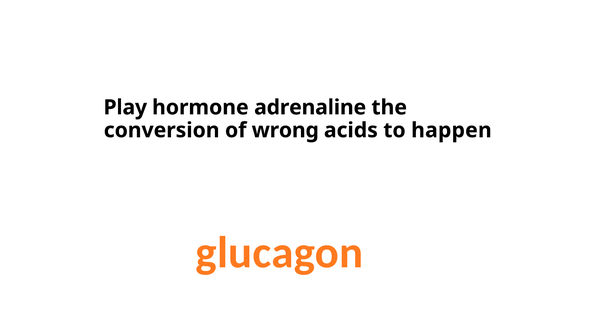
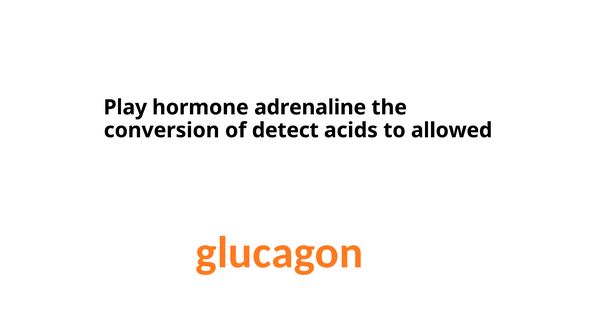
wrong: wrong -> detect
happen: happen -> allowed
